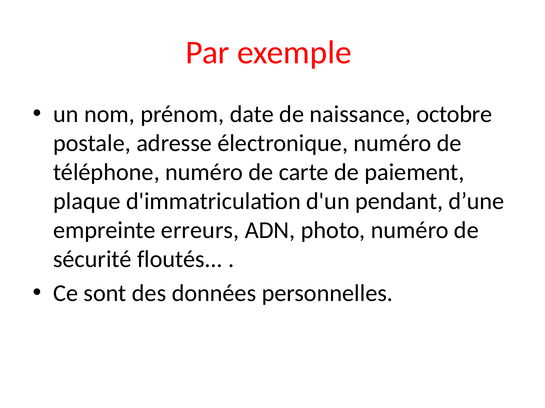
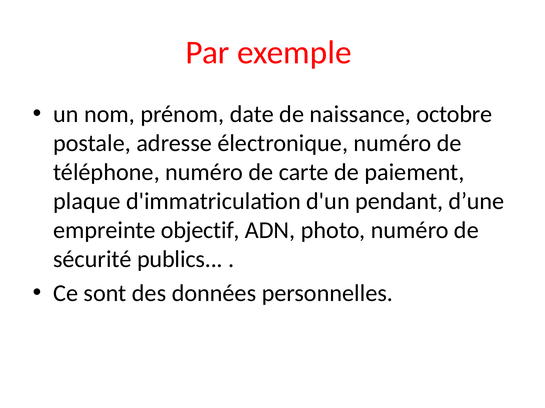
erreurs: erreurs -> objectif
floutés: floutés -> publics
